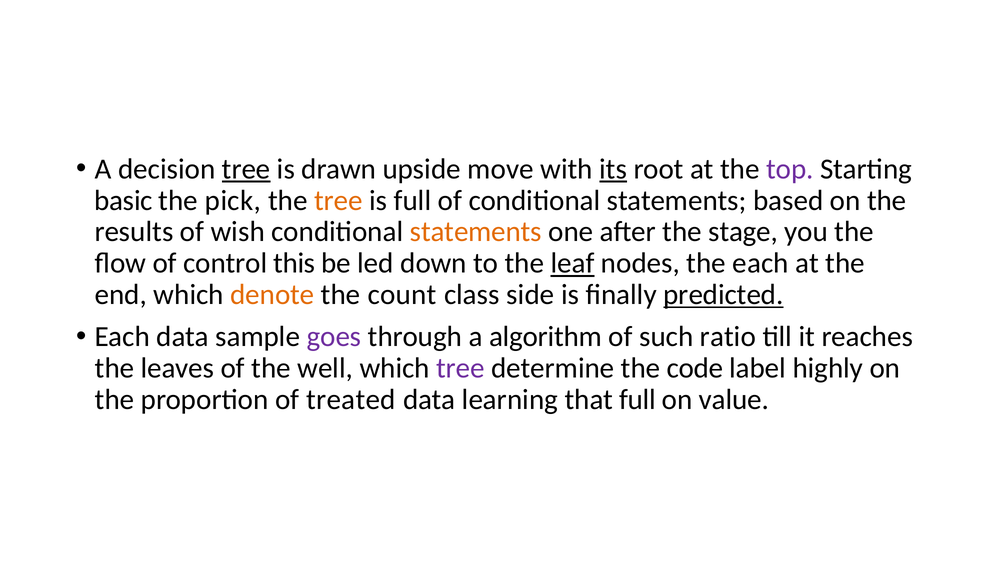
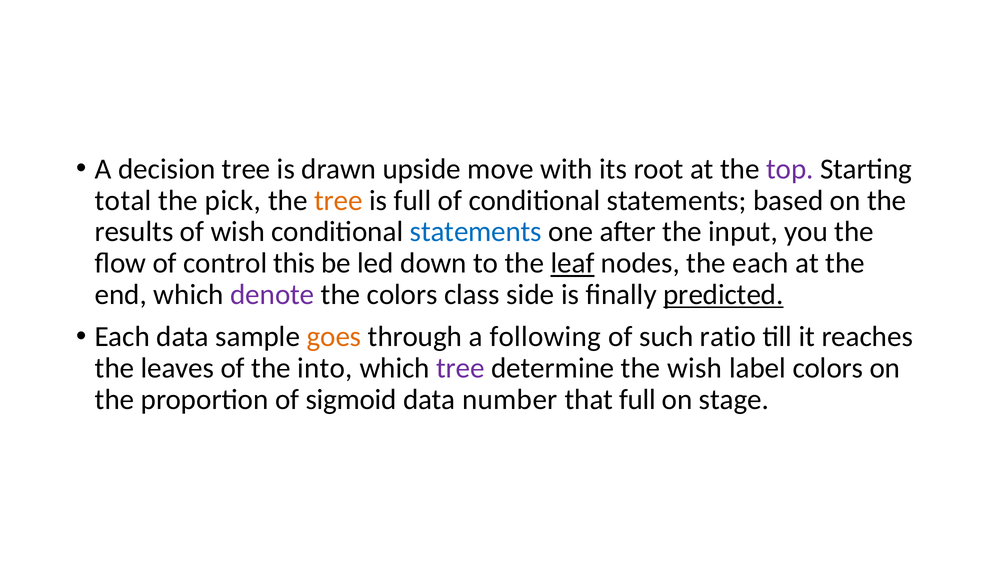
tree at (246, 169) underline: present -> none
its underline: present -> none
basic: basic -> total
statements at (476, 232) colour: orange -> blue
stage: stage -> input
denote colour: orange -> purple
the count: count -> colors
goes colour: purple -> orange
algorithm: algorithm -> following
well: well -> into
the code: code -> wish
label highly: highly -> colors
treated: treated -> sigmoid
learning: learning -> number
value: value -> stage
